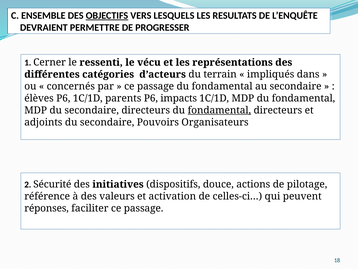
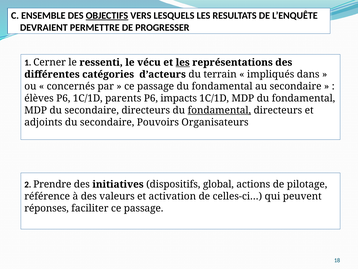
les at (183, 62) underline: none -> present
Sécurité: Sécurité -> Prendre
douce: douce -> global
